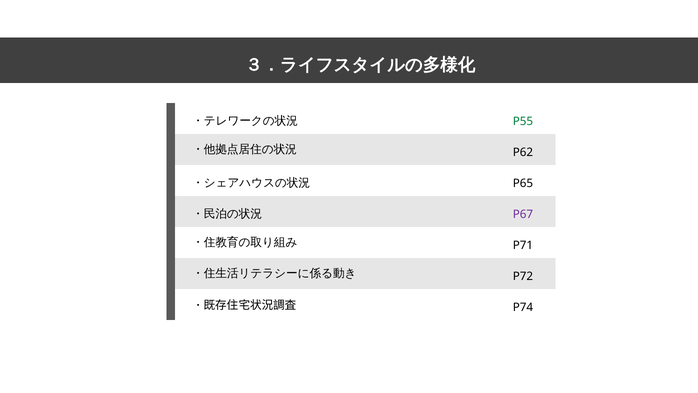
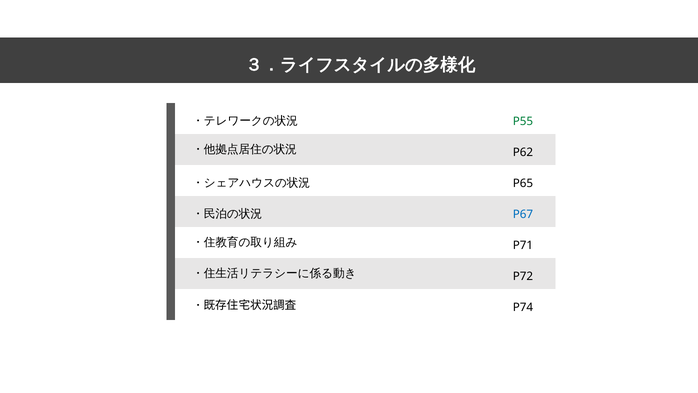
P67 colour: purple -> blue
